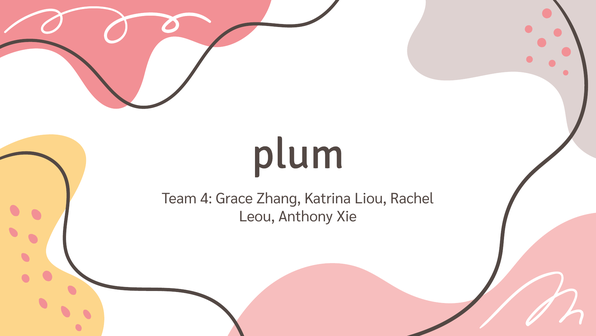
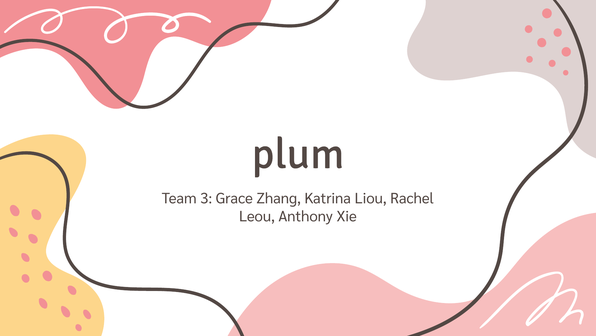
4: 4 -> 3
